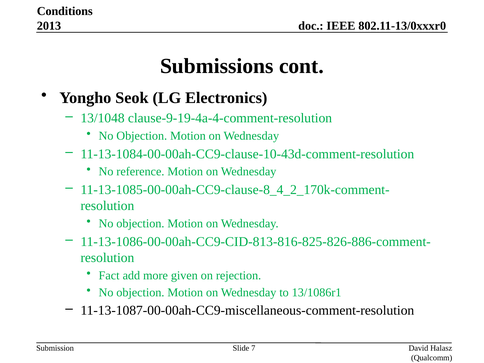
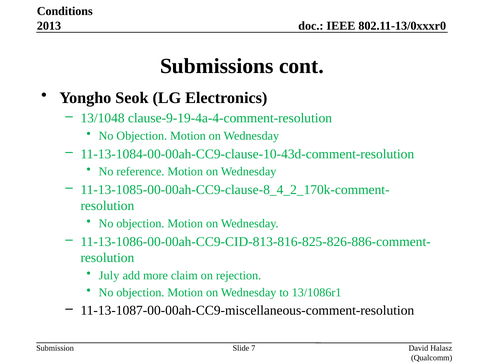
Fact: Fact -> July
given: given -> claim
